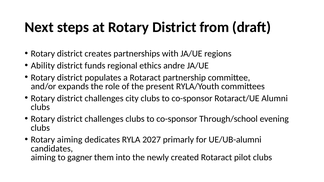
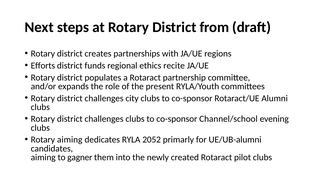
Ability: Ability -> Efforts
andre: andre -> recite
Through/school: Through/school -> Channel/school
2027: 2027 -> 2052
